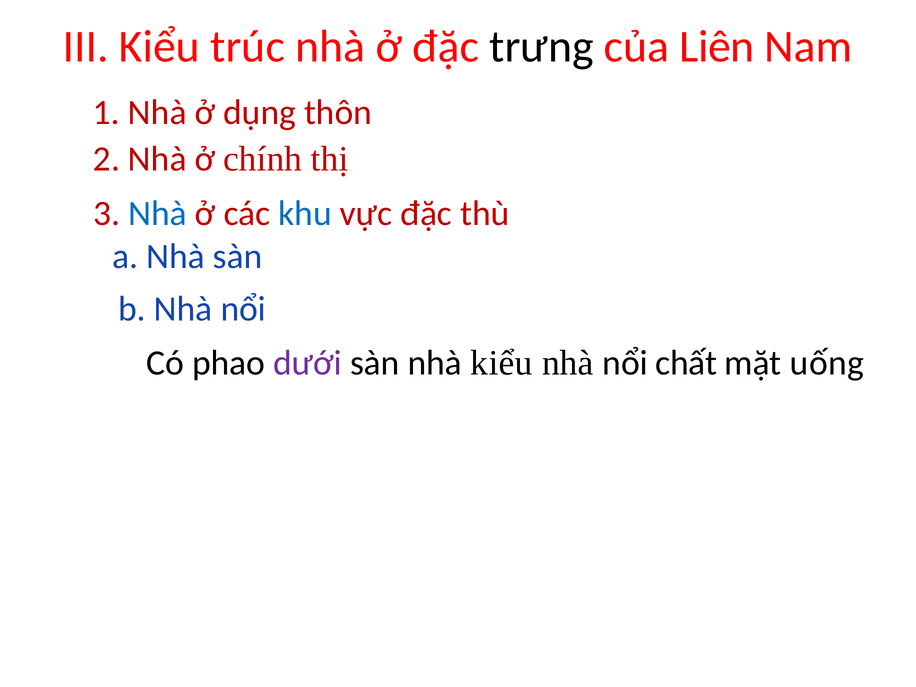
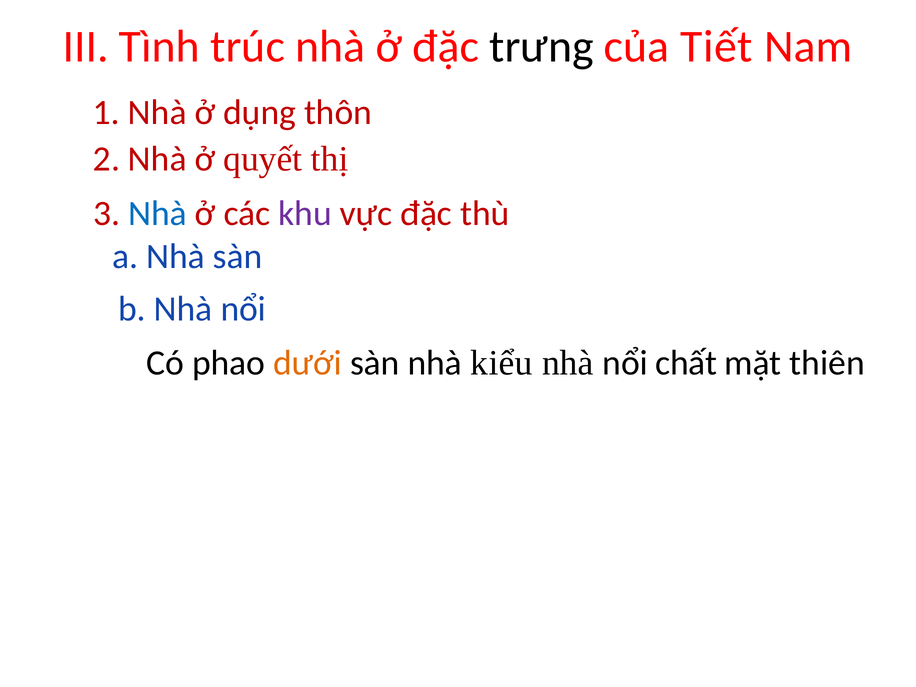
III Kiểu: Kiểu -> Tình
Liên: Liên -> Tiết
chính: chính -> quyết
khu colour: blue -> purple
dưới colour: purple -> orange
uống: uống -> thiên
